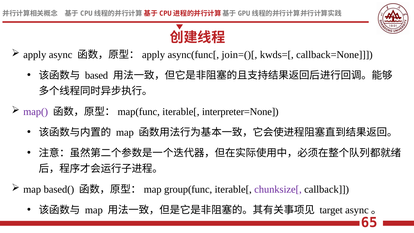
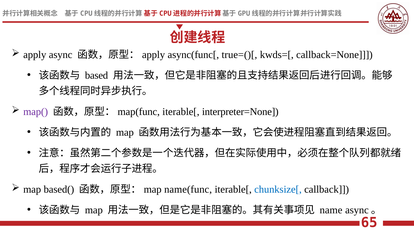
join=()[: join=()[ -> true=()[
group(func: group(func -> name(func
chunksize[ colour: purple -> blue
target: target -> name
